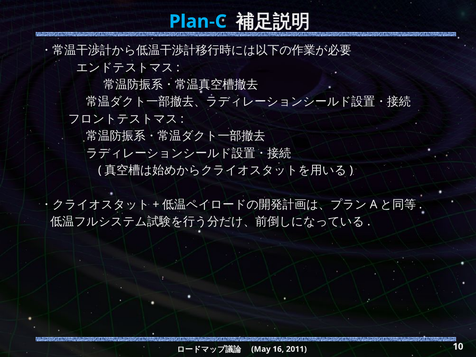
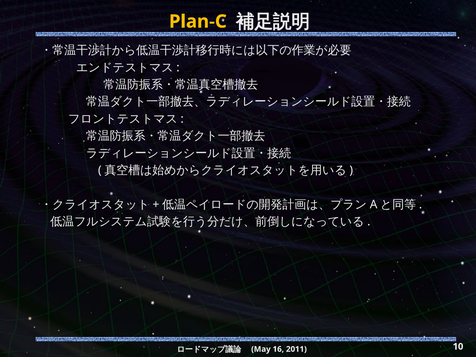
Plan-C colour: light blue -> yellow
